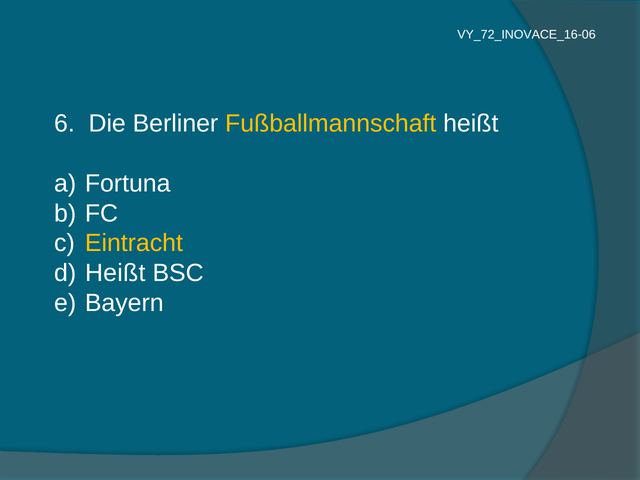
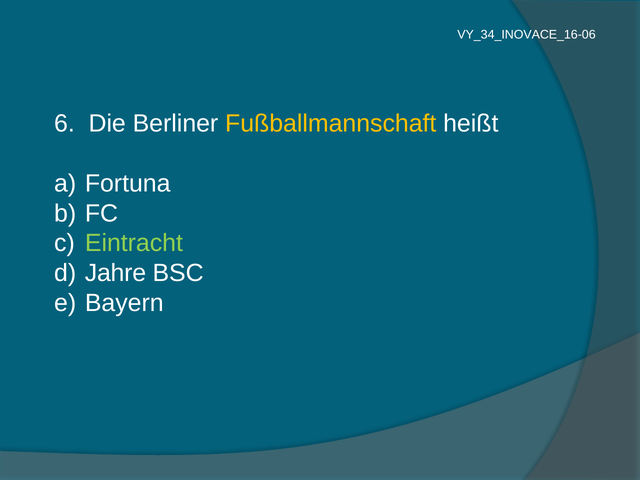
VY_72_INOVACE_16-06: VY_72_INOVACE_16-06 -> VY_34_INOVACE_16-06
Eintracht colour: yellow -> light green
Heißt at (115, 273): Heißt -> Jahre
